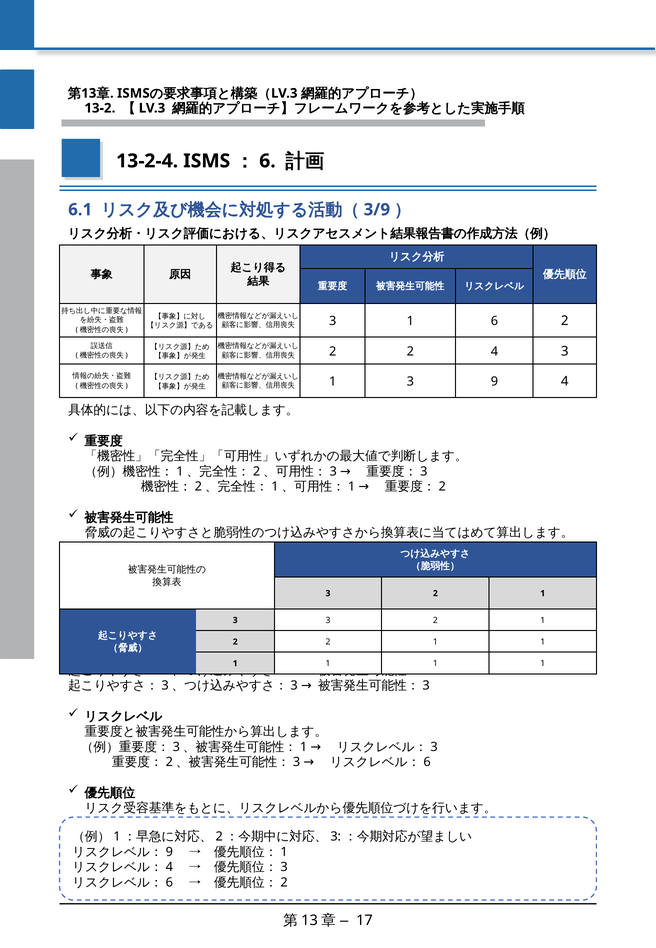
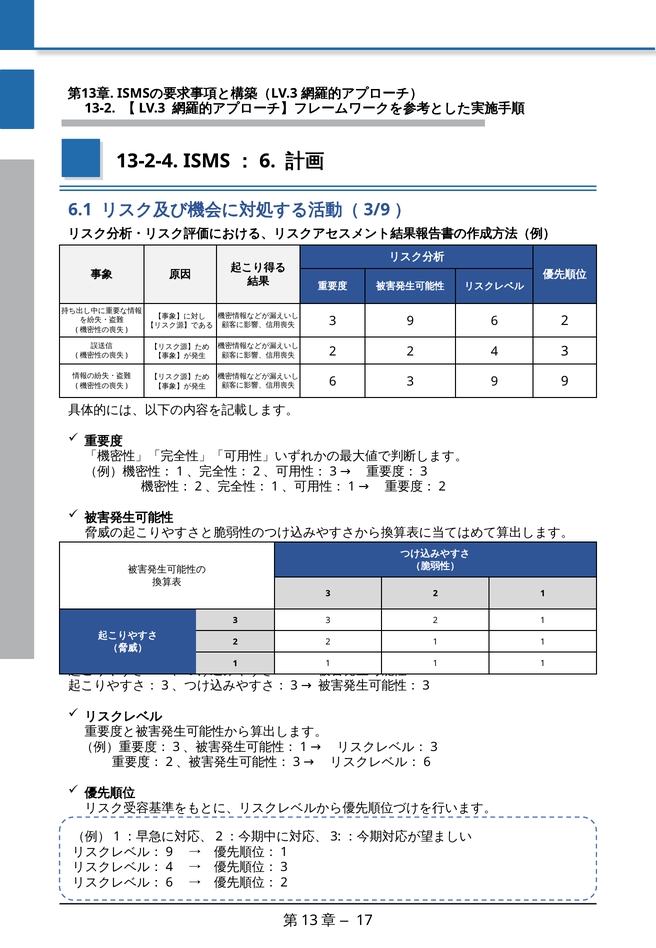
1 at (410, 321): 1 -> 9
1 at (333, 381): 1 -> 6
9 4: 4 -> 9
